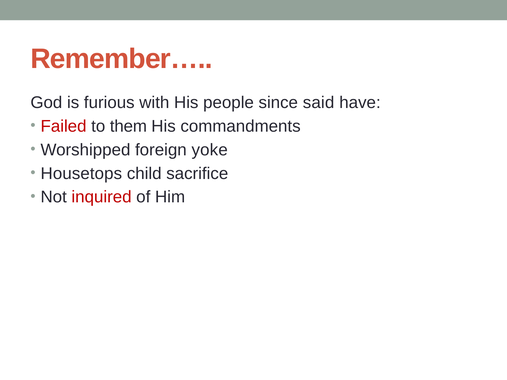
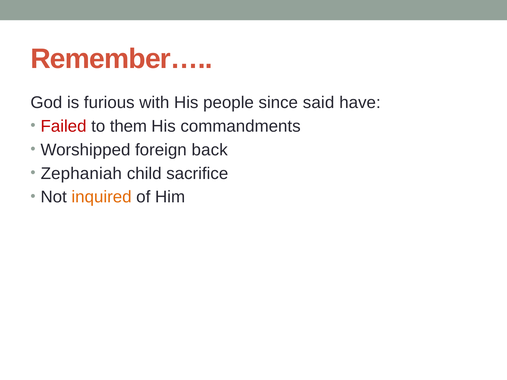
yoke: yoke -> back
Housetops: Housetops -> Zephaniah
inquired colour: red -> orange
